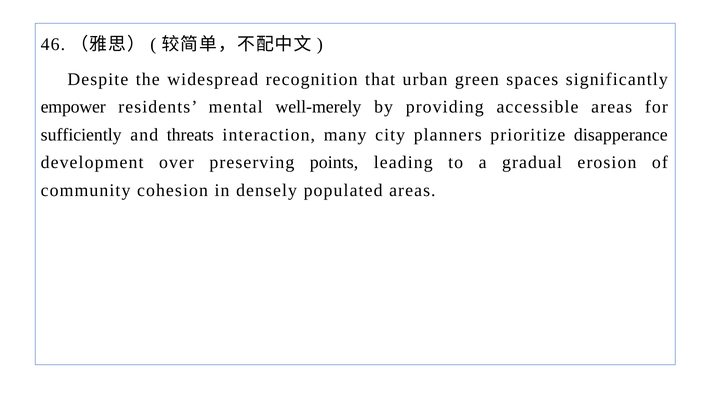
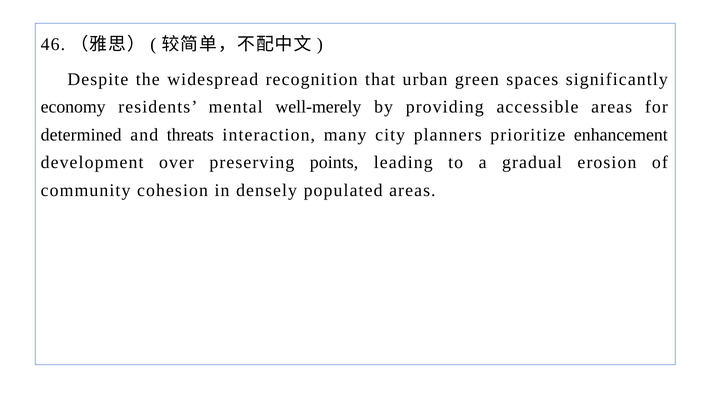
empower: empower -> economy
sufficiently: sufficiently -> determined
disapperance: disapperance -> enhancement
